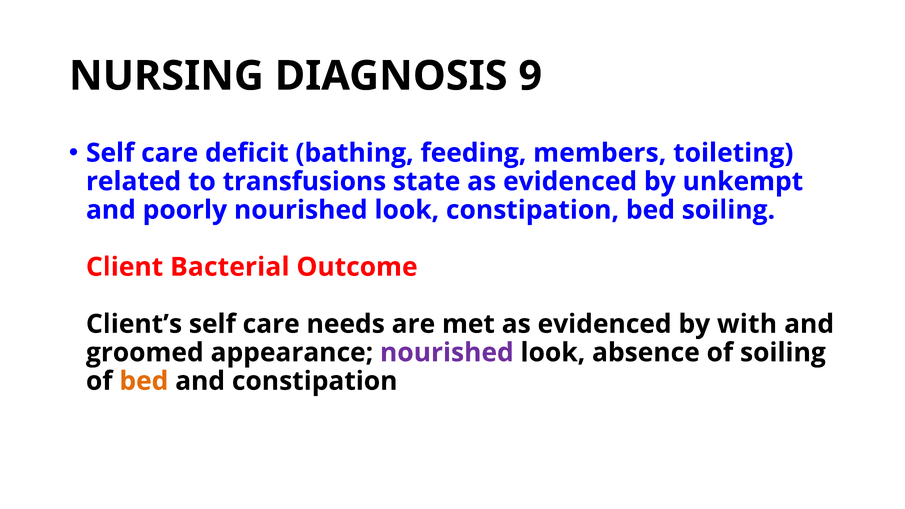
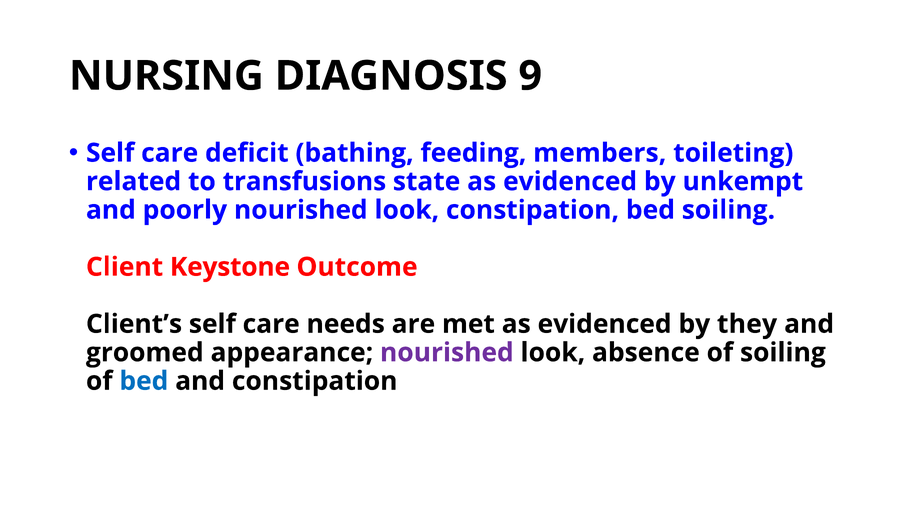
Bacterial: Bacterial -> Keystone
with: with -> they
bed at (144, 381) colour: orange -> blue
